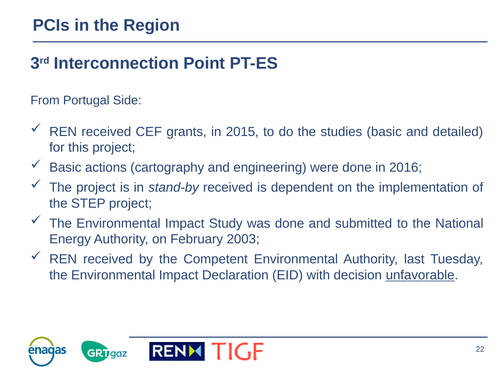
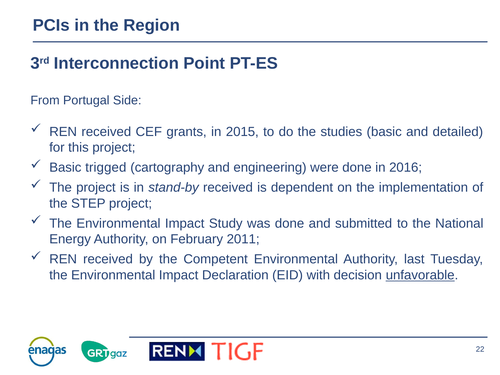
actions: actions -> trigged
2003: 2003 -> 2011
